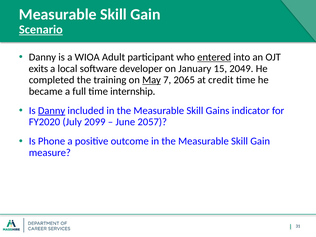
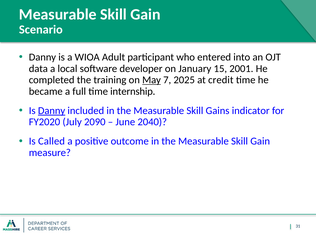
Scenario underline: present -> none
entered underline: present -> none
exits: exits -> data
2049: 2049 -> 2001
2065: 2065 -> 2025
2099: 2099 -> 2090
2057: 2057 -> 2040
Phone: Phone -> Called
